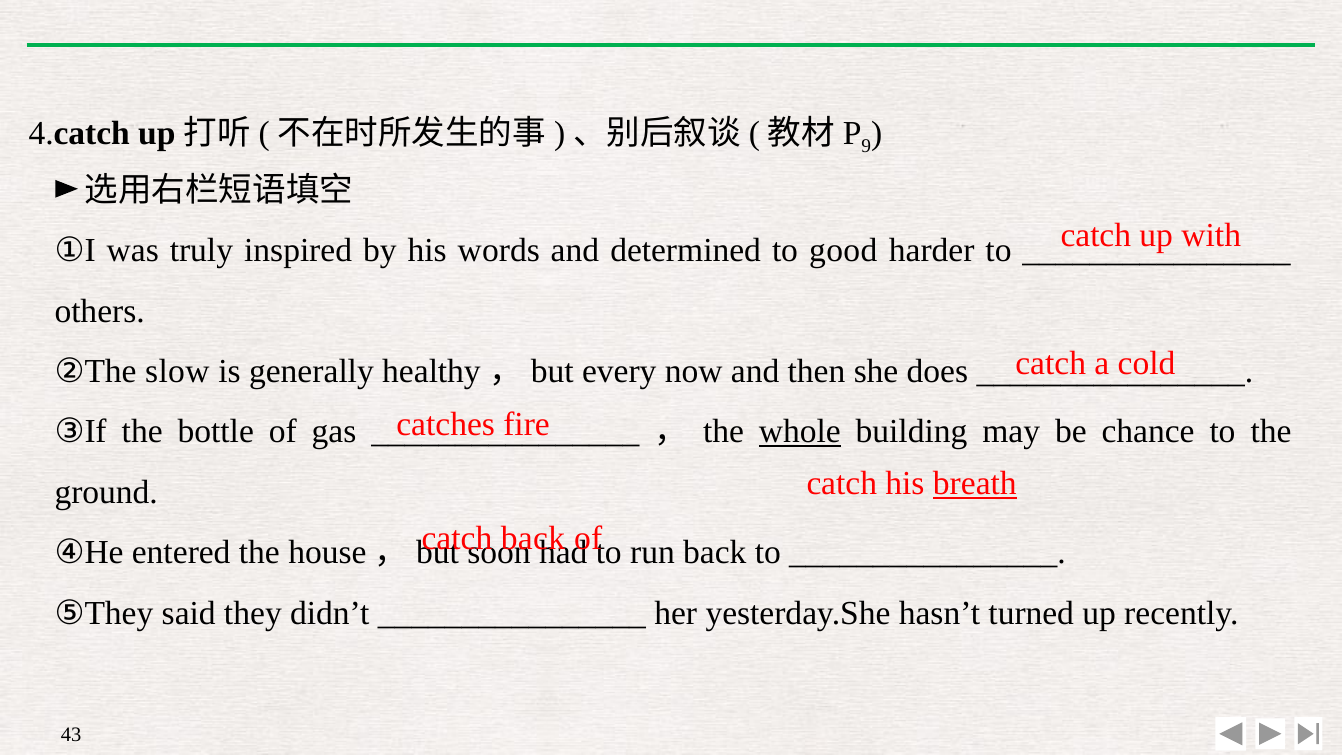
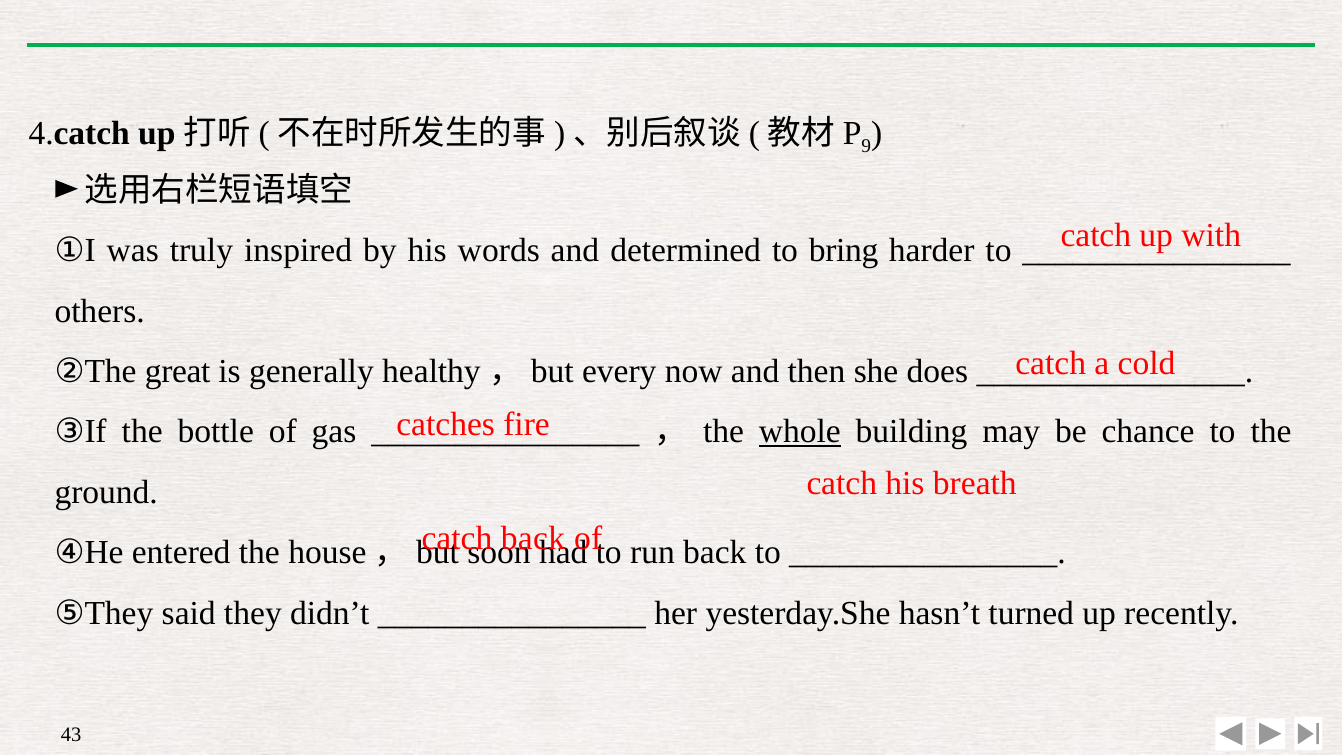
good: good -> bring
slow: slow -> great
breath underline: present -> none
